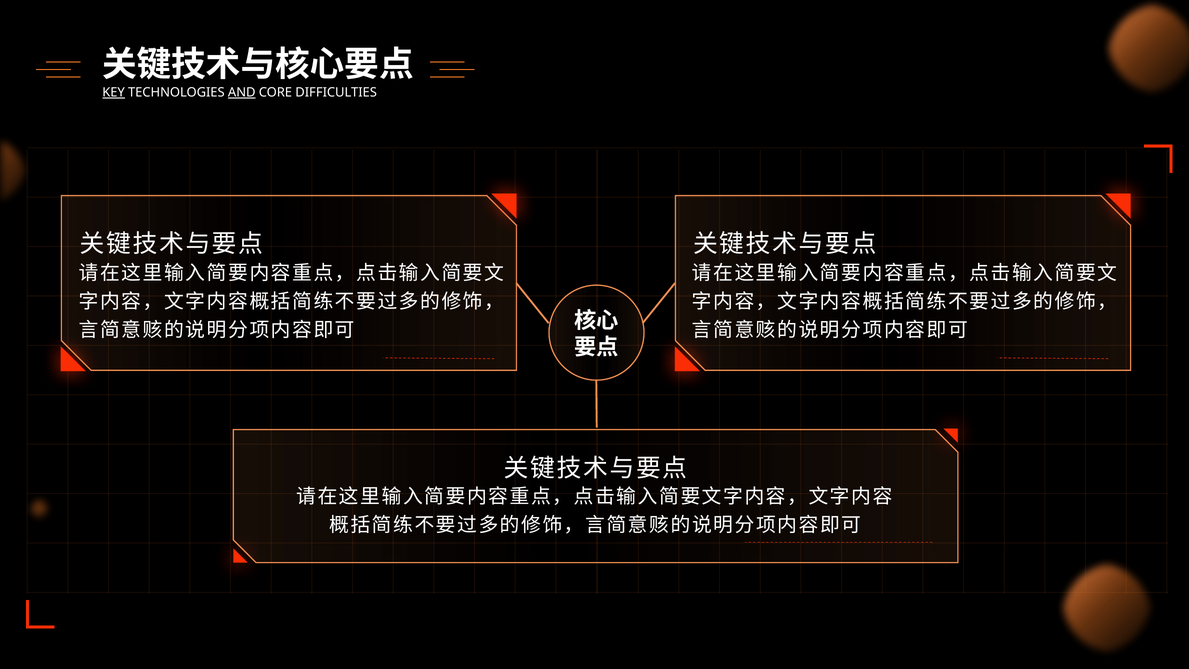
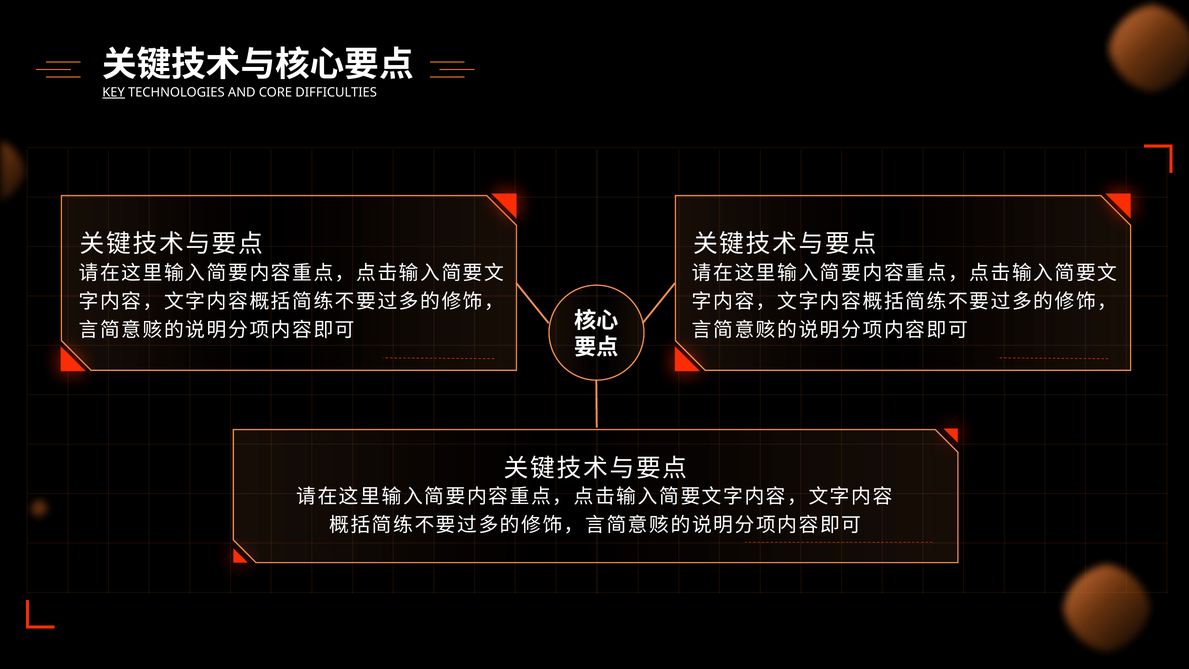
AND underline: present -> none
